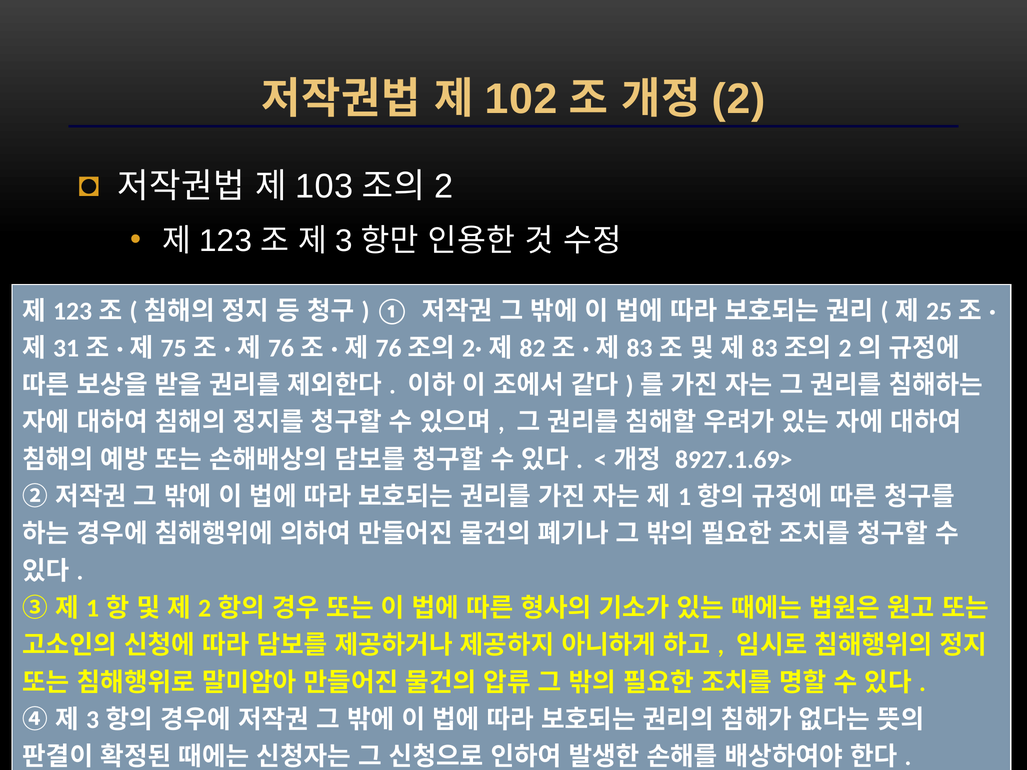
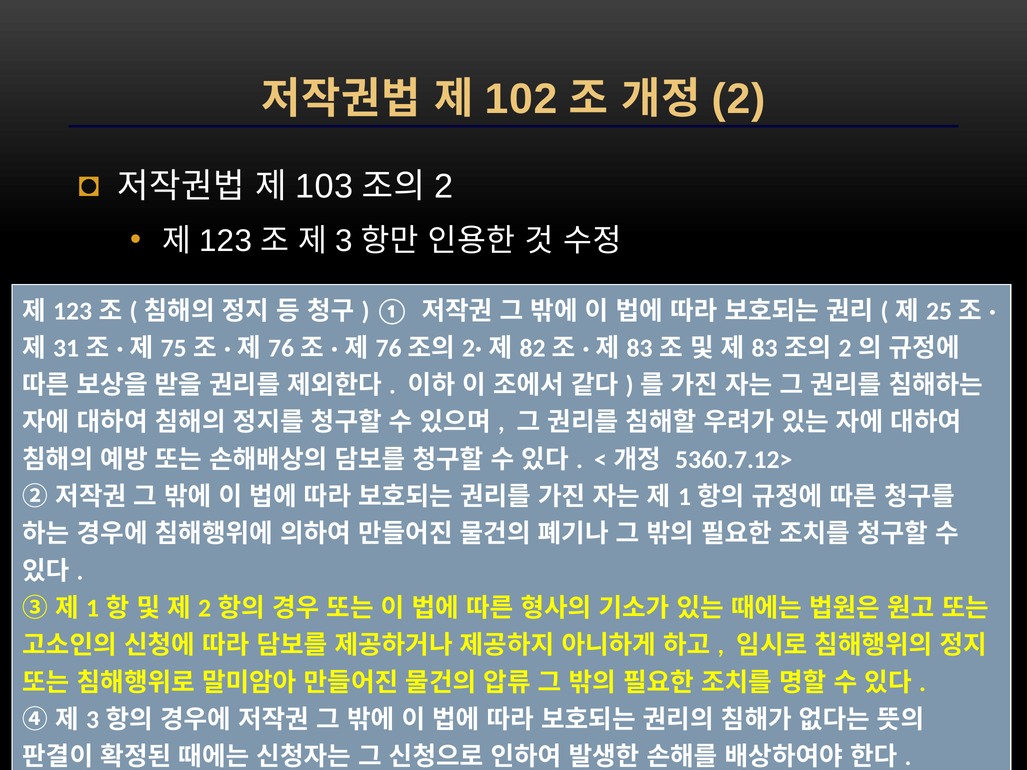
8927.1.69>: 8927.1.69> -> 5360.7.12>
